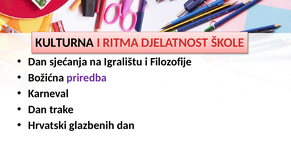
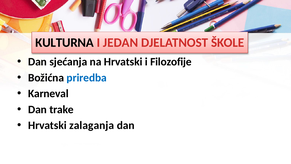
RITMA: RITMA -> JEDAN
na Igralištu: Igralištu -> Hrvatski
priredba colour: purple -> blue
glazbenih: glazbenih -> zalaganja
